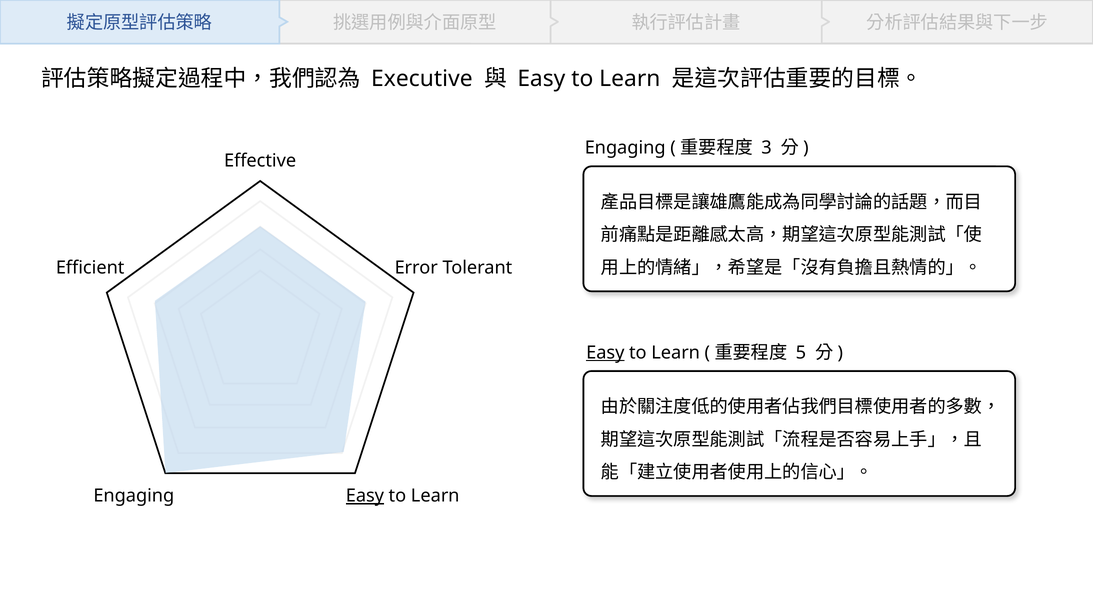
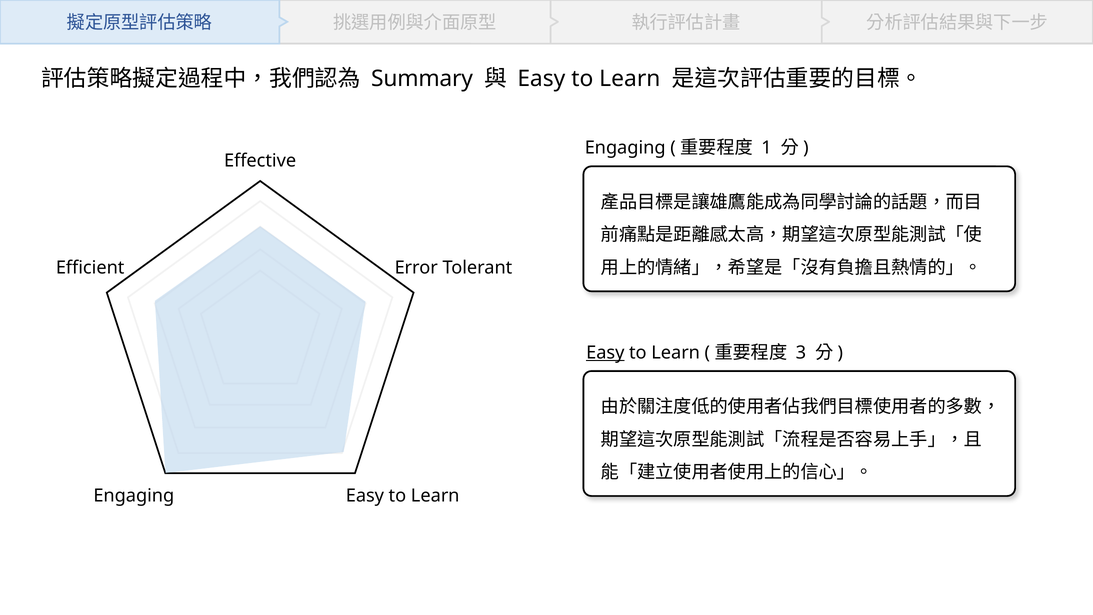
Executive: Executive -> Summary
3: 3 -> 1
5: 5 -> 3
Easy at (365, 496) underline: present -> none
